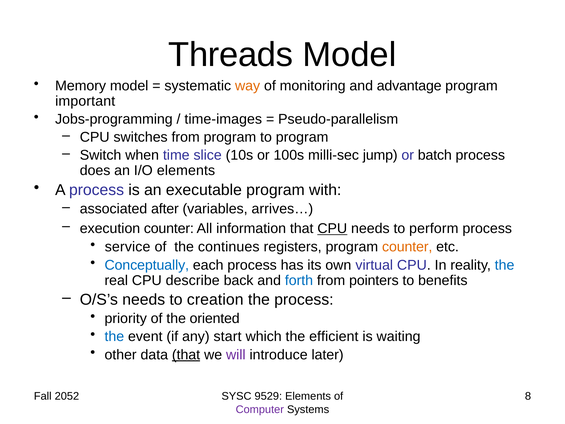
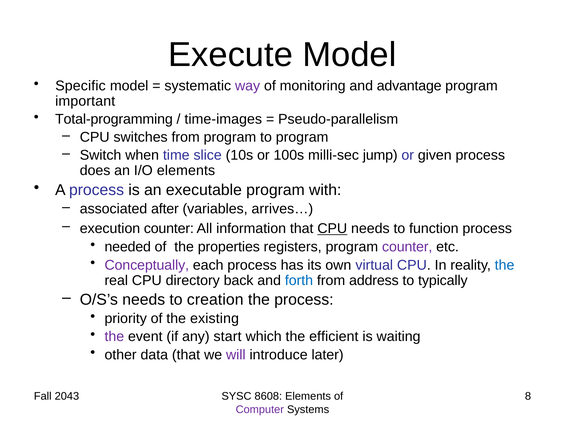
Threads: Threads -> Execute
Memory: Memory -> Specific
way colour: orange -> purple
Jobs-programming: Jobs-programming -> Total-programming
batch: batch -> given
perform: perform -> function
service: service -> needed
continues: continues -> properties
counter at (407, 247) colour: orange -> purple
Conceptually colour: blue -> purple
describe: describe -> directory
pointers: pointers -> address
benefits: benefits -> typically
oriented: oriented -> existing
the at (114, 336) colour: blue -> purple
that at (186, 355) underline: present -> none
2052: 2052 -> 2043
9529: 9529 -> 8608
